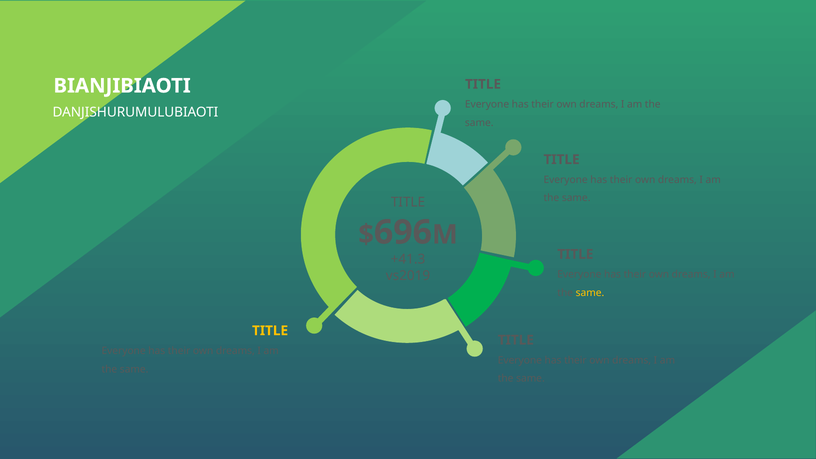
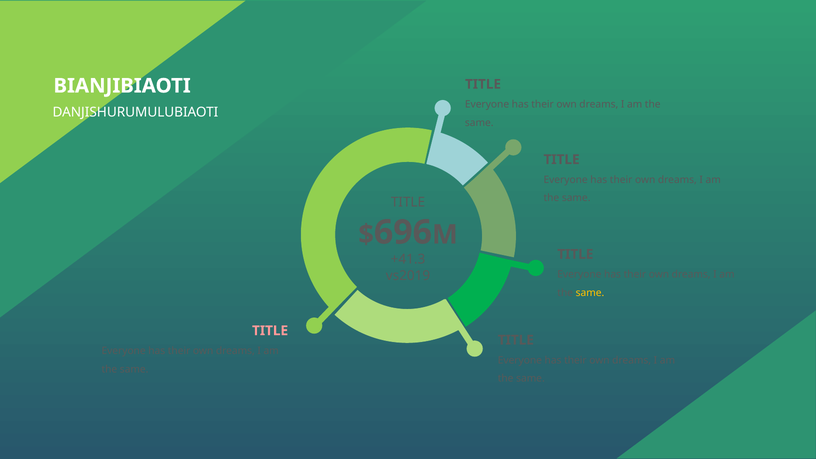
TITLE at (270, 331) colour: yellow -> pink
